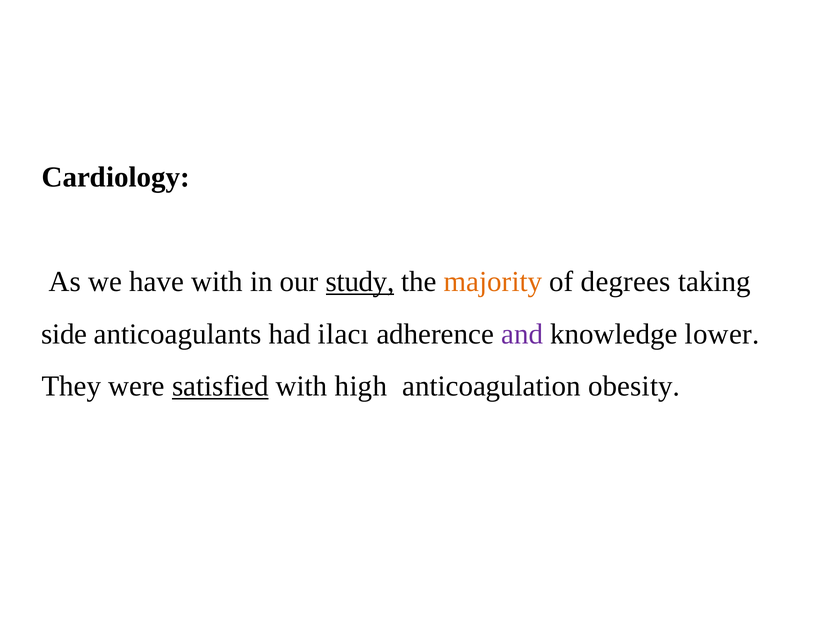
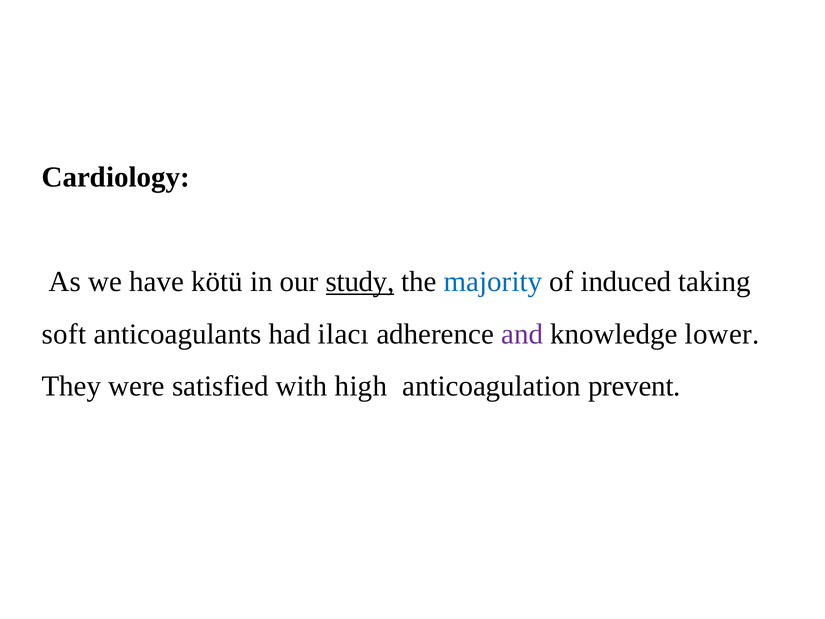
have with: with -> kötü
majority colour: orange -> blue
degrees: degrees -> induced
side: side -> soft
satisfied underline: present -> none
obesity: obesity -> prevent
